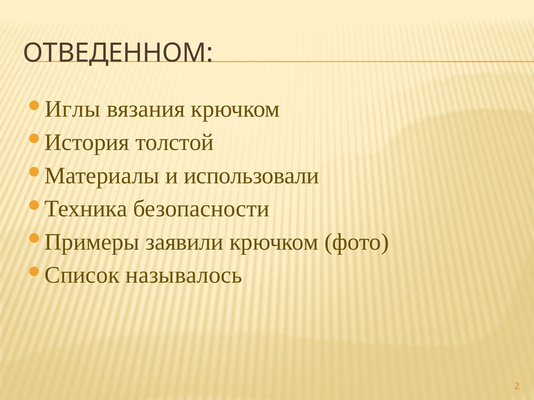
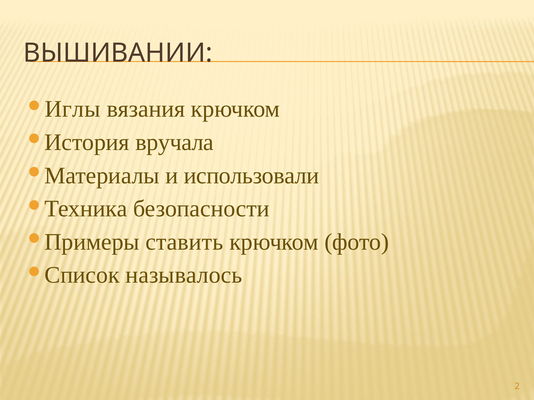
ОТВЕДЕННОМ: ОТВЕДЕННОМ -> ВЫШИВАНИИ
толстой: толстой -> вручала
заявили: заявили -> ставить
